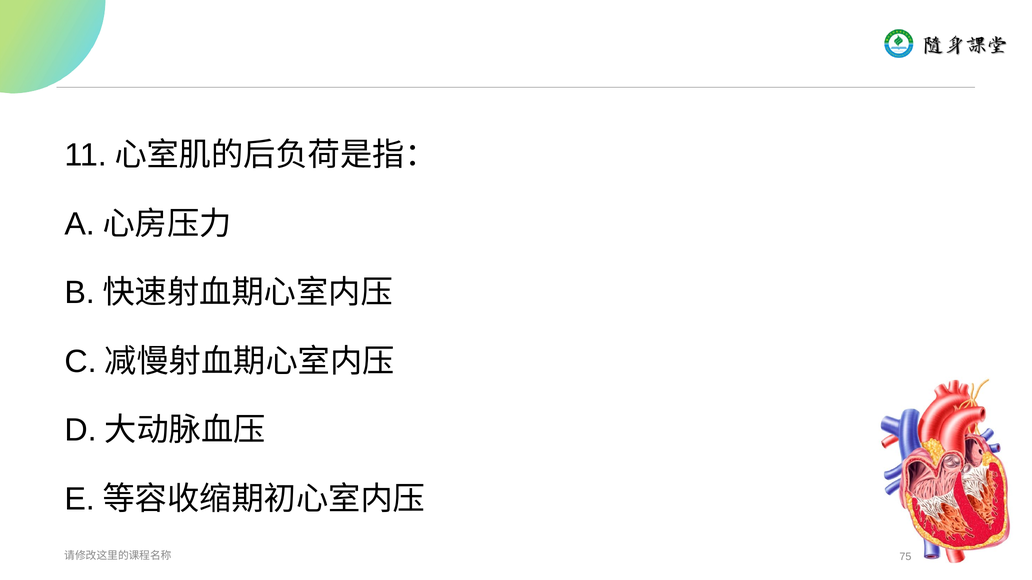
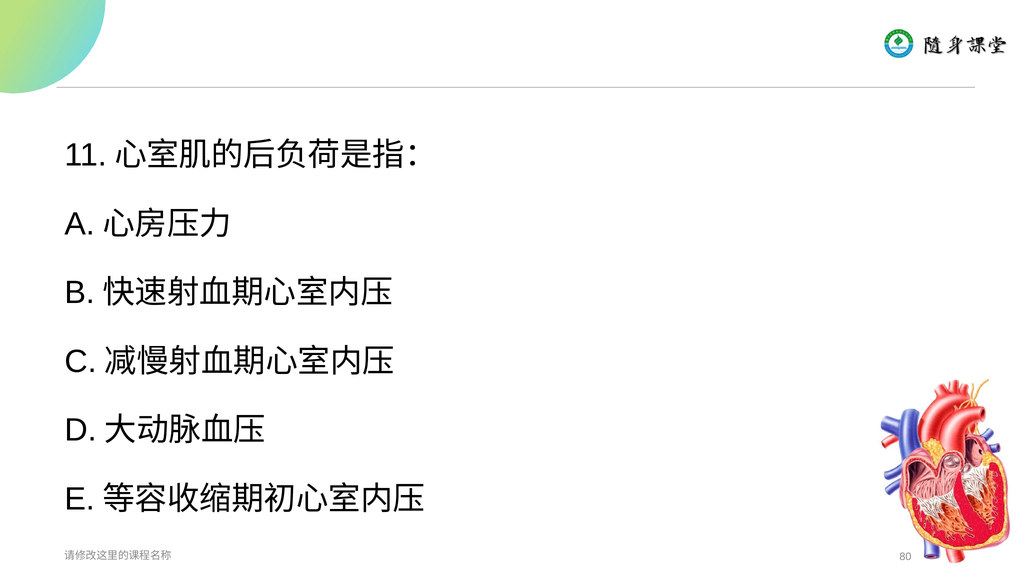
75: 75 -> 80
